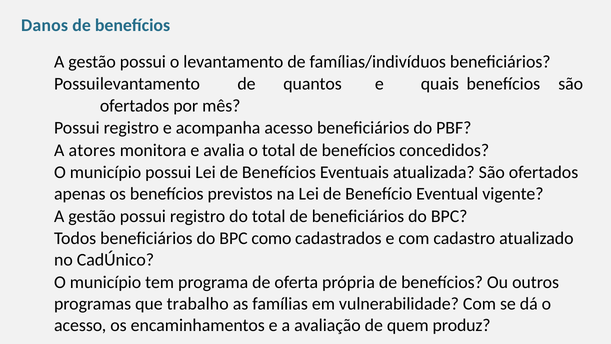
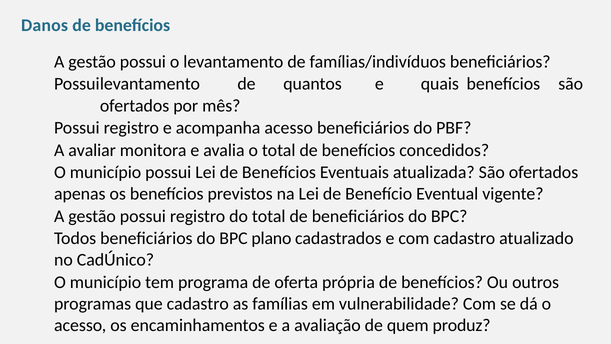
atores: atores -> avaliar
como: como -> plano
que trabalho: trabalho -> cadastro
